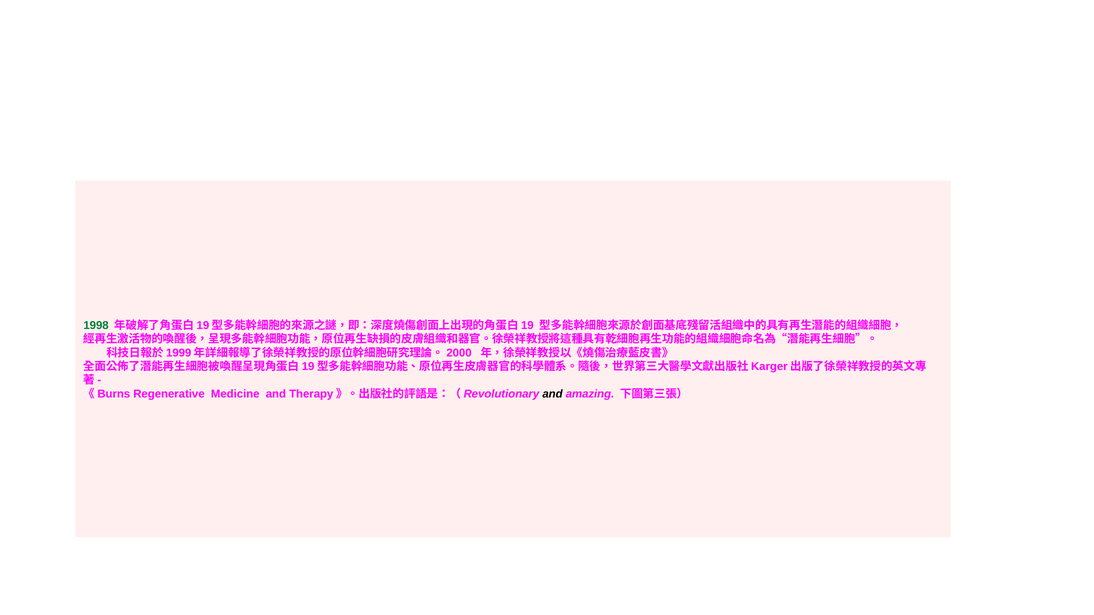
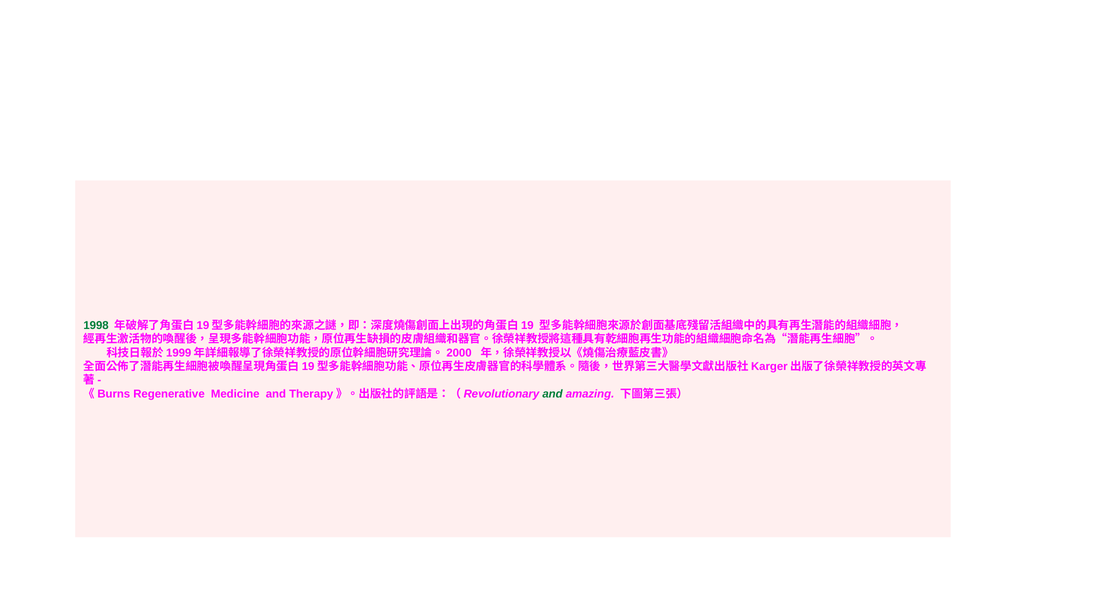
and at (553, 394) colour: black -> green
